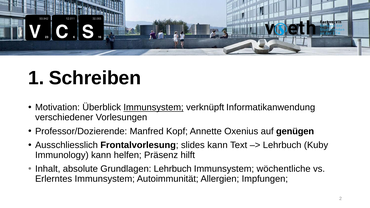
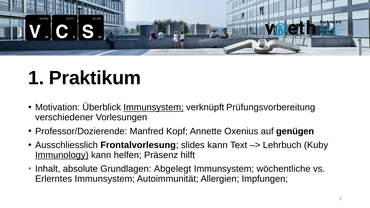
Schreiben: Schreiben -> Praktikum
Informatikanwendung: Informatikanwendung -> Prüfungsvorbereitung
Immunology underline: none -> present
Grundlagen Lehrbuch: Lehrbuch -> Abgelegt
